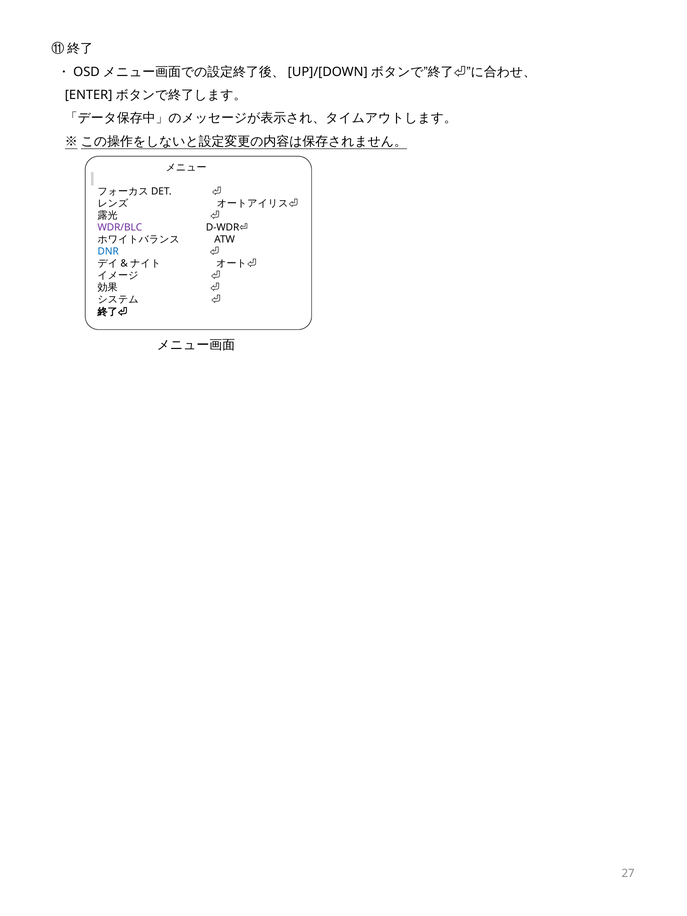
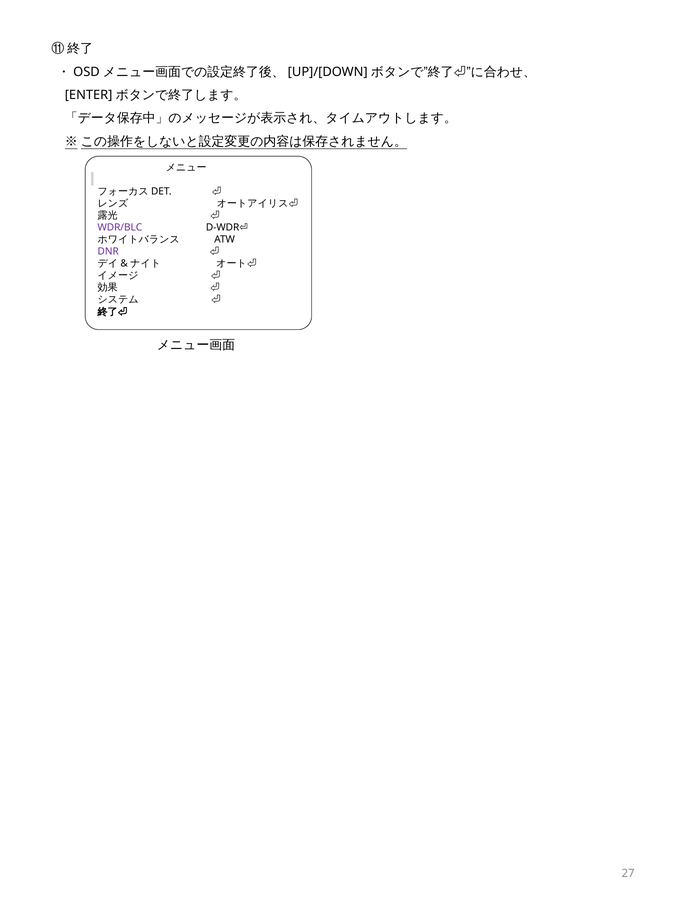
DNR colour: blue -> purple
